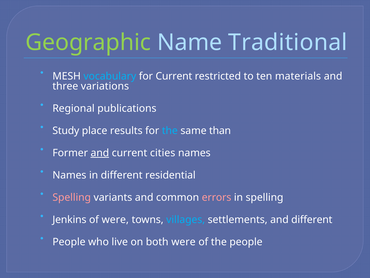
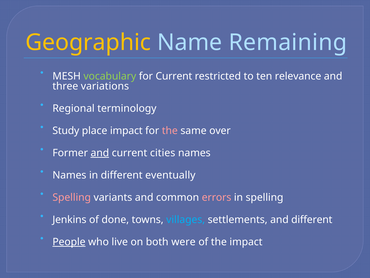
Geographic colour: light green -> yellow
Traditional: Traditional -> Remaining
vocabulary colour: light blue -> light green
materials: materials -> relevance
publications: publications -> terminology
place results: results -> impact
the at (170, 130) colour: light blue -> pink
than: than -> over
residential: residential -> eventually
of were: were -> done
People at (69, 242) underline: none -> present
the people: people -> impact
